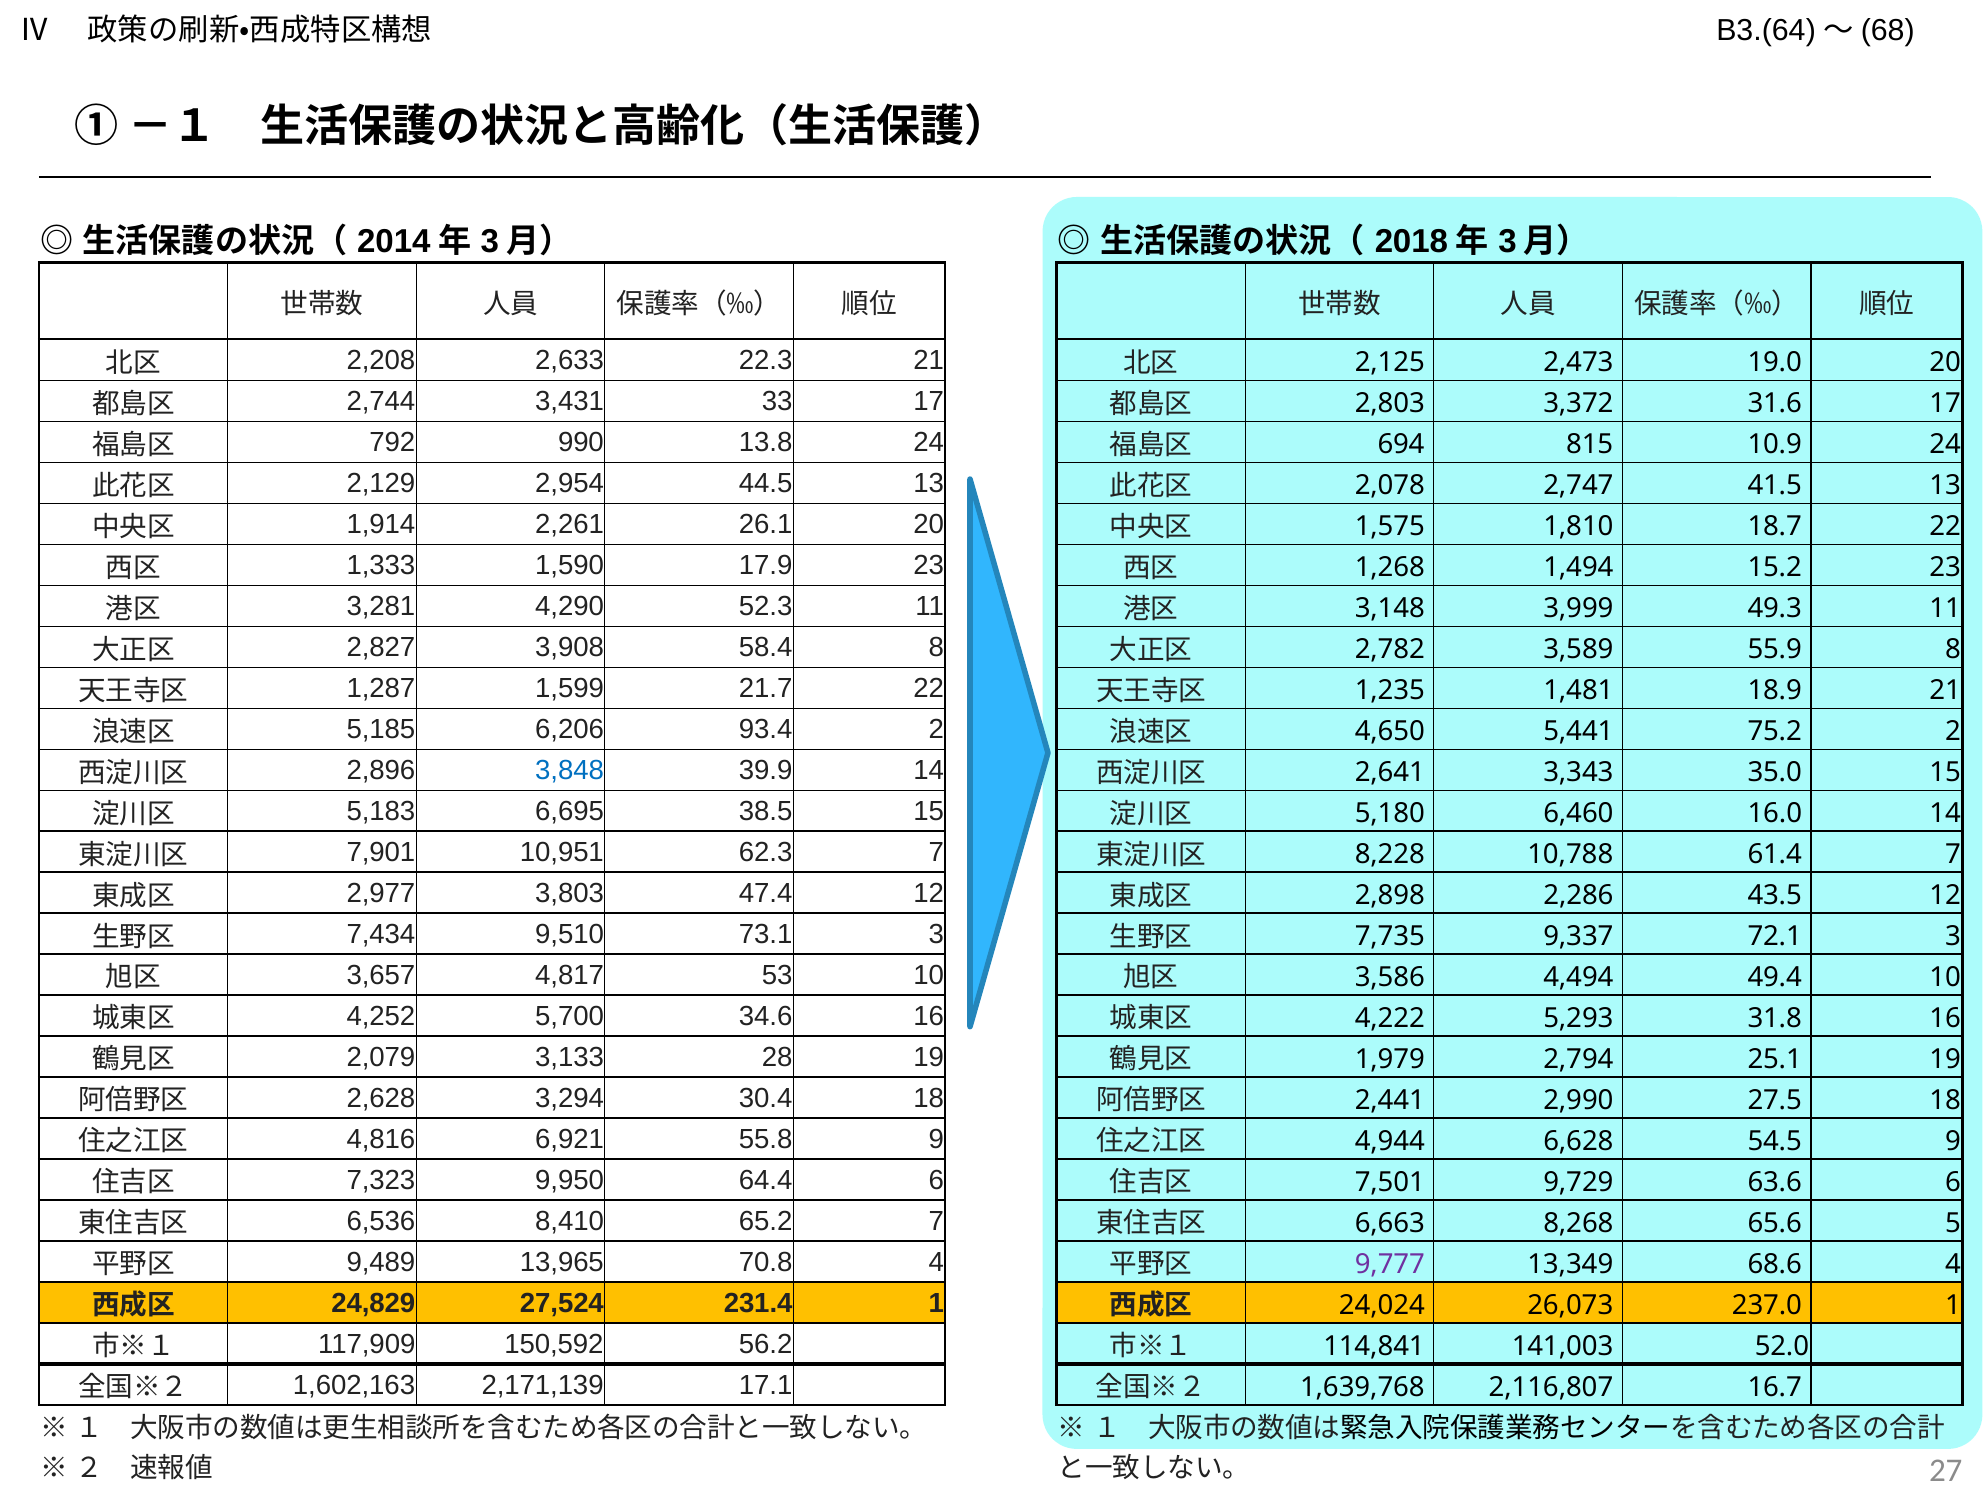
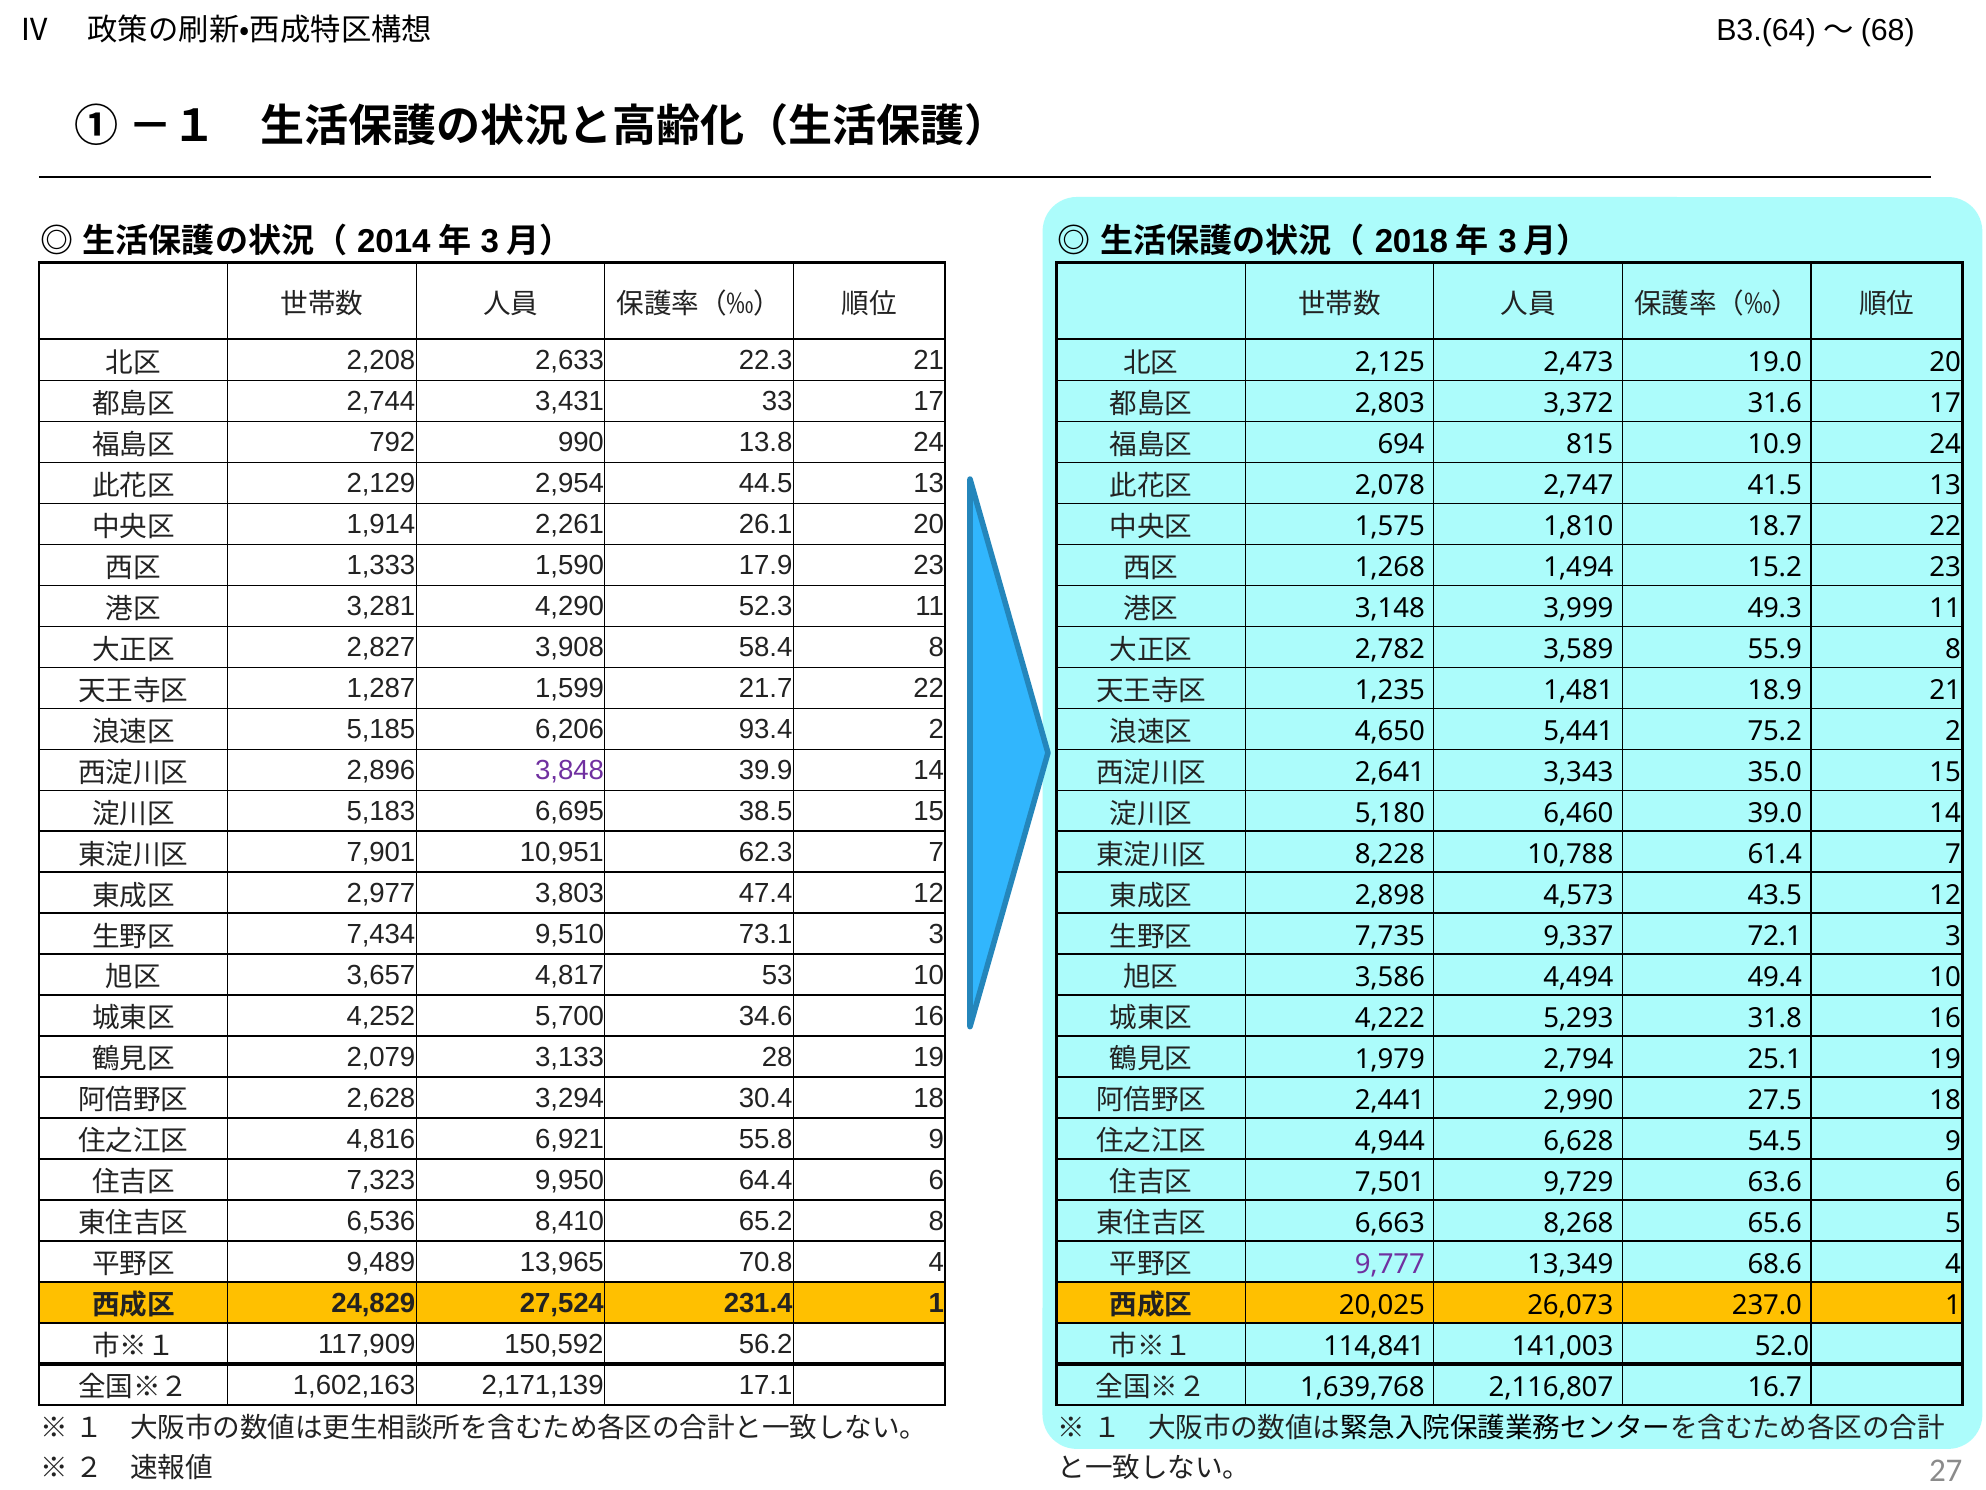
3,848 colour: blue -> purple
16.0: 16.0 -> 39.0
2,286: 2,286 -> 4,573
65.2 7: 7 -> 8
24,024: 24,024 -> 20,025
